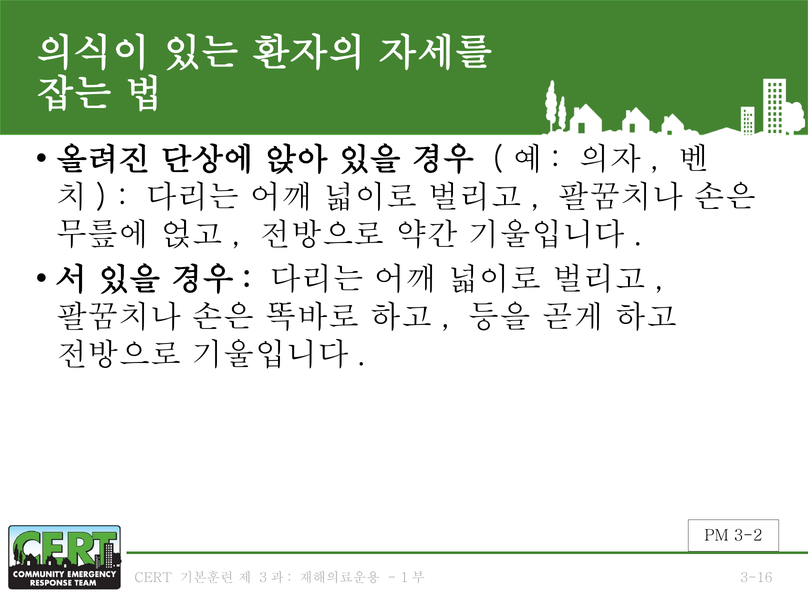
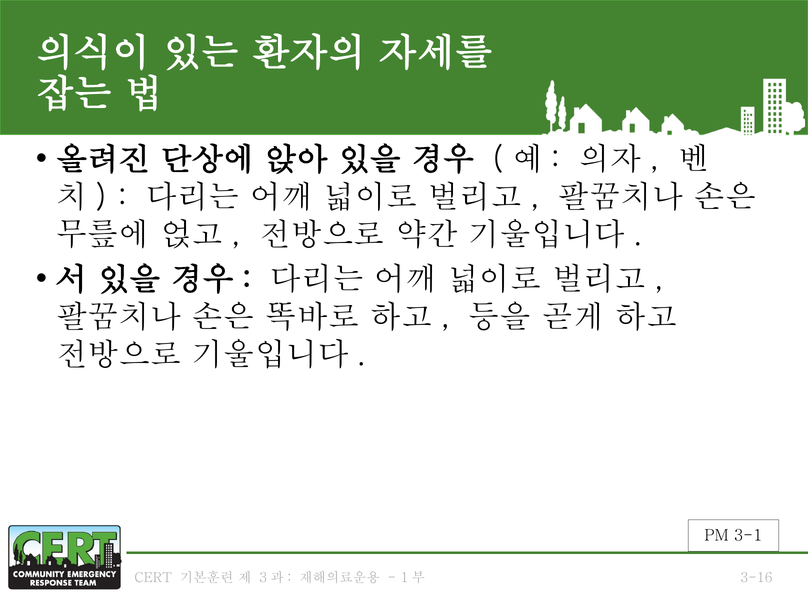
3-2: 3-2 -> 3-1
